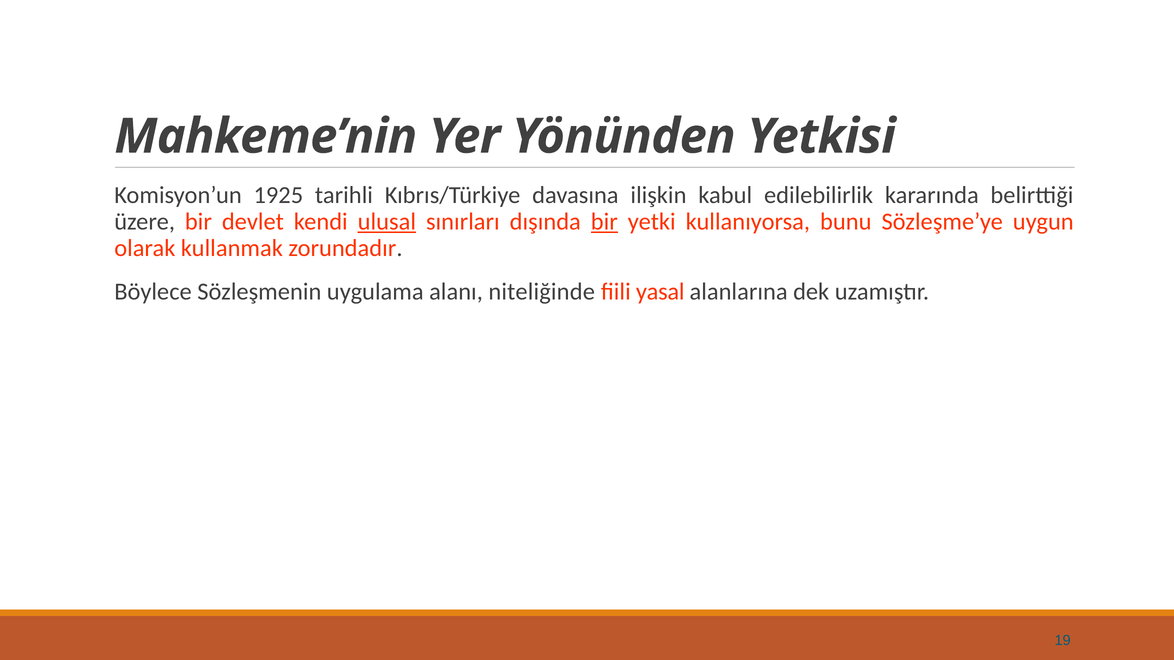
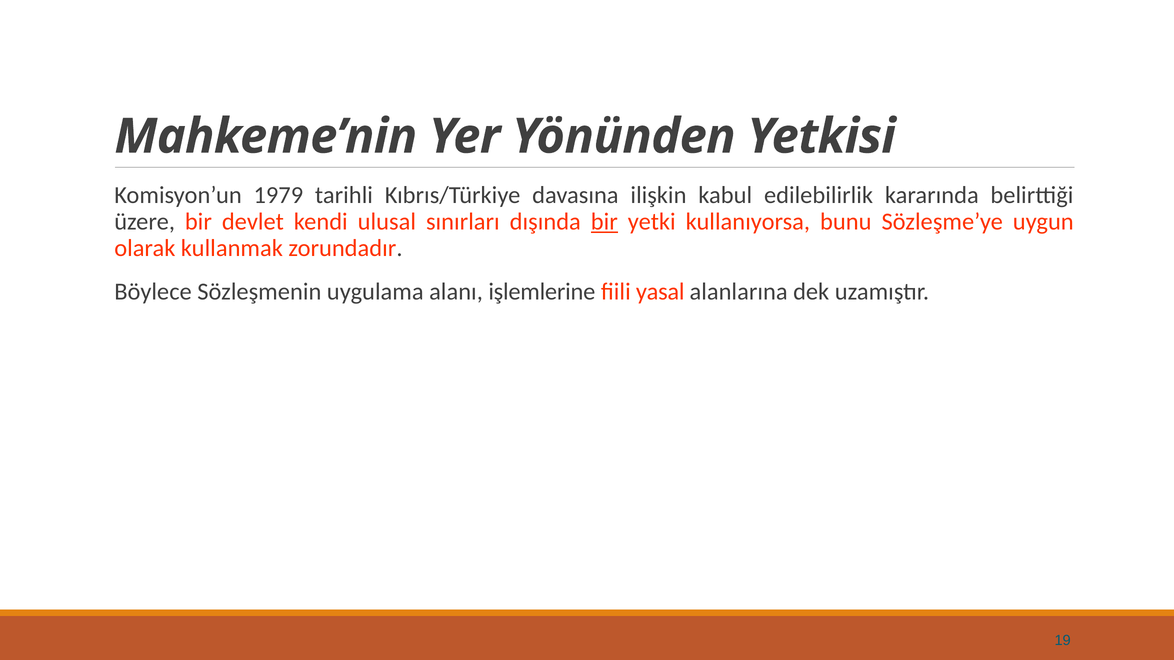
1925: 1925 -> 1979
ulusal underline: present -> none
niteliğinde: niteliğinde -> işlemlerine
